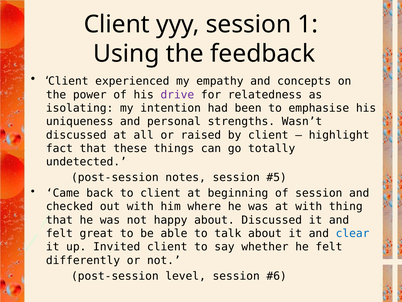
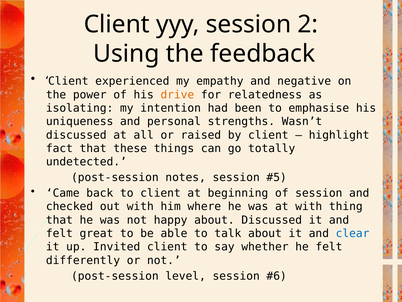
1: 1 -> 2
concepts: concepts -> negative
drive colour: purple -> orange
